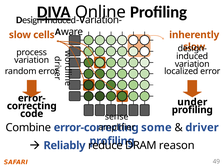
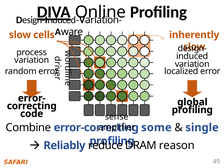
under: under -> global
driver: driver -> single
